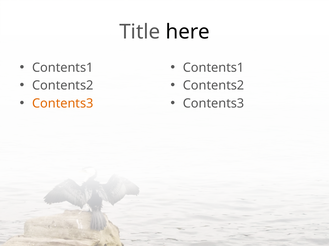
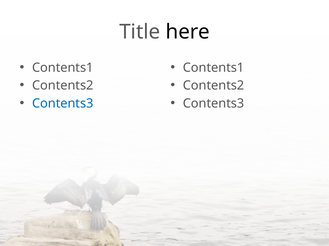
Contents3 at (63, 104) colour: orange -> blue
